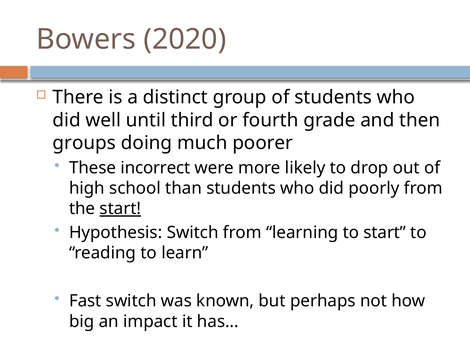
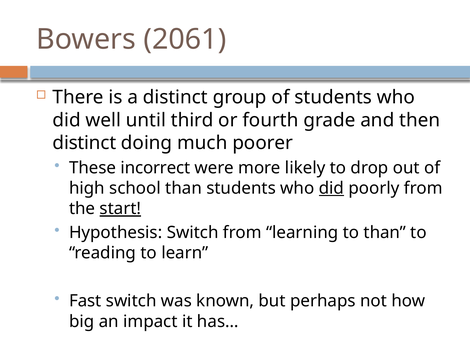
2020: 2020 -> 2061
groups at (84, 143): groups -> distinct
did at (331, 188) underline: none -> present
to start: start -> than
